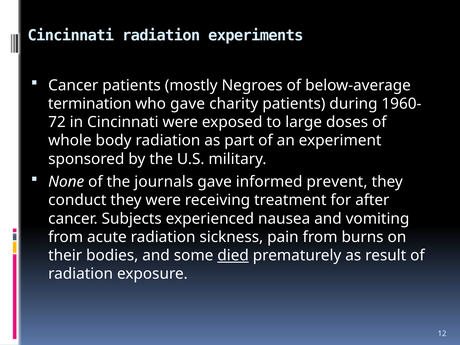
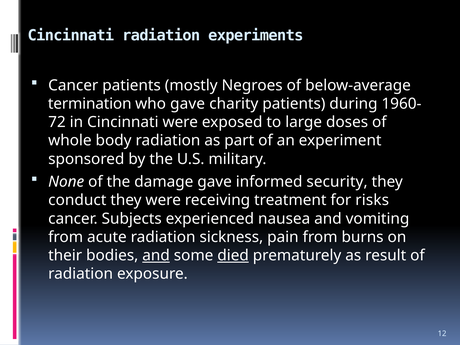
journals: journals -> damage
prevent: prevent -> security
after: after -> risks
and at (156, 255) underline: none -> present
